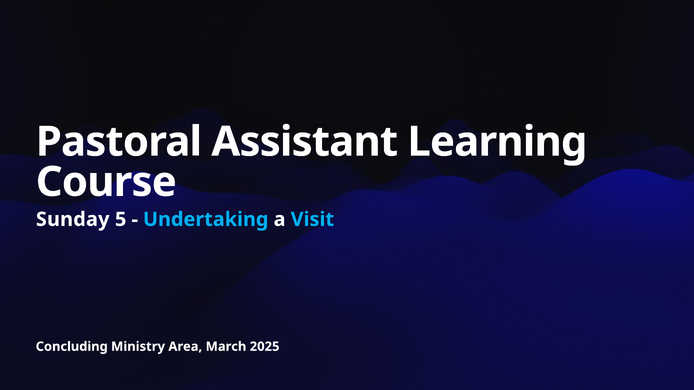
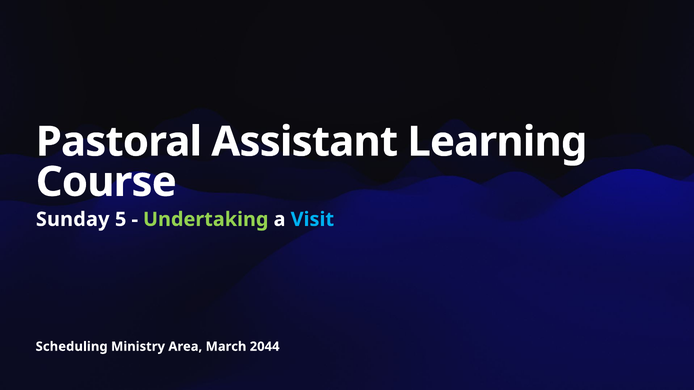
Undertaking colour: light blue -> light green
Concluding: Concluding -> Scheduling
2025: 2025 -> 2044
